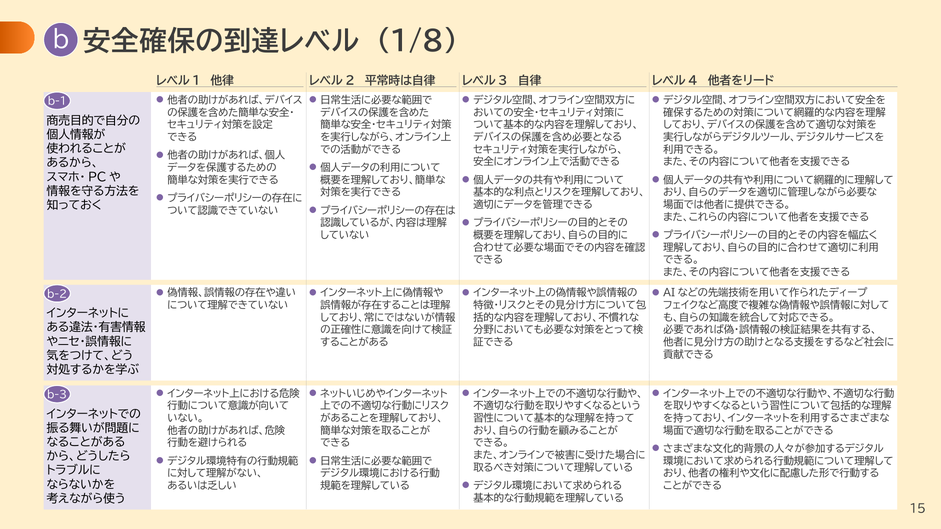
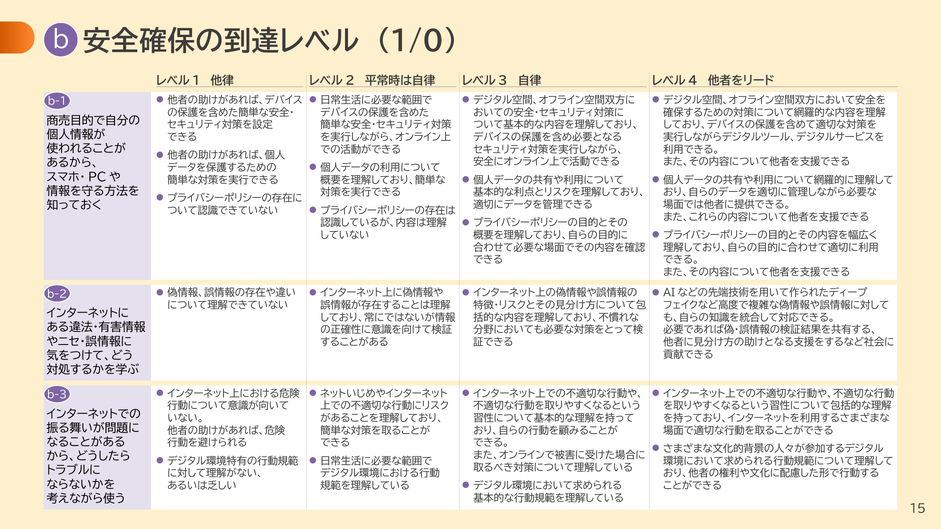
1/8: 1/8 -> 1/0
